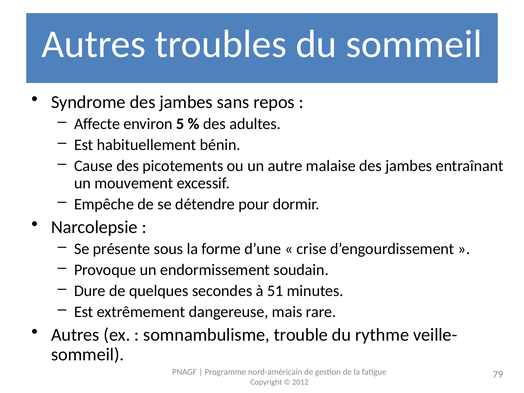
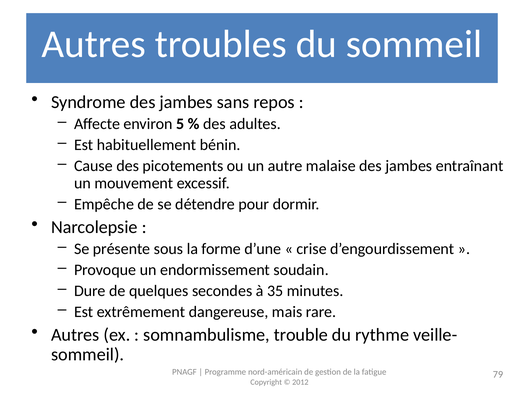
51: 51 -> 35
